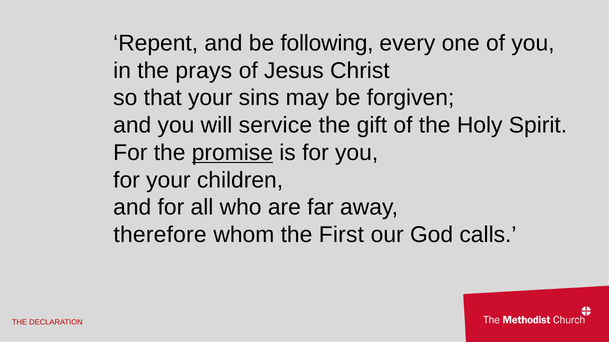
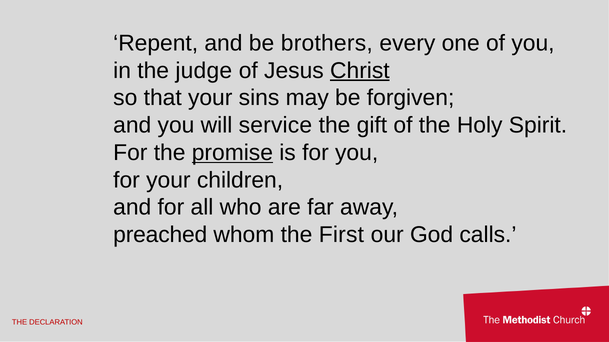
following: following -> brothers
prays: prays -> judge
Christ underline: none -> present
therefore: therefore -> preached
